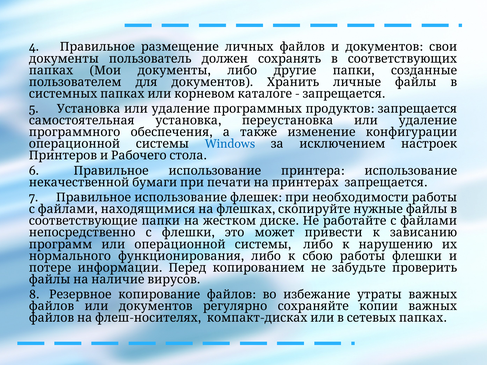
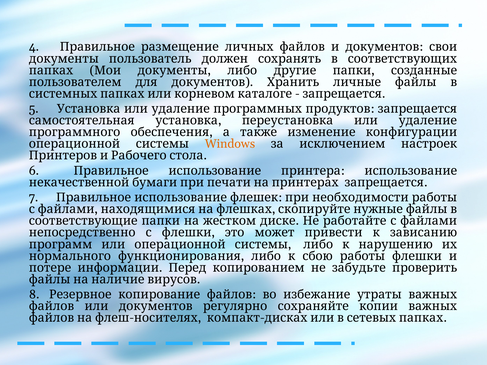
Windows colour: blue -> orange
